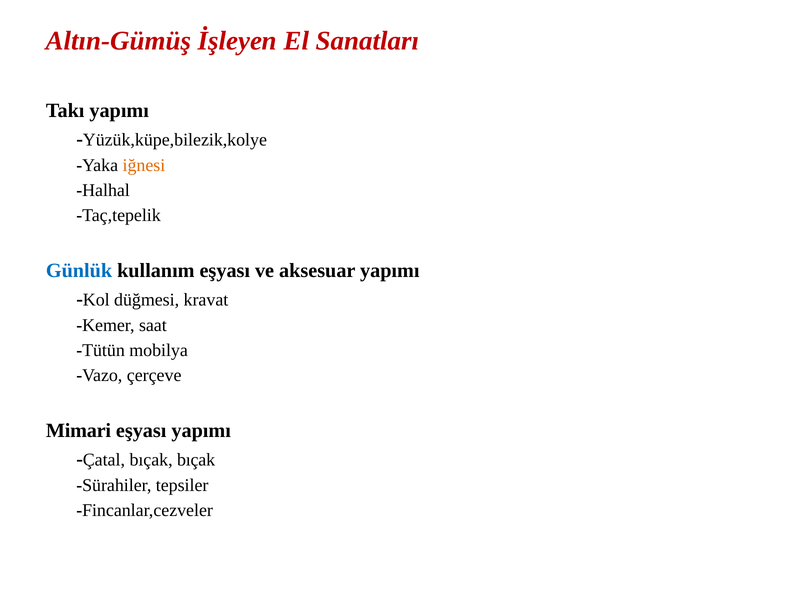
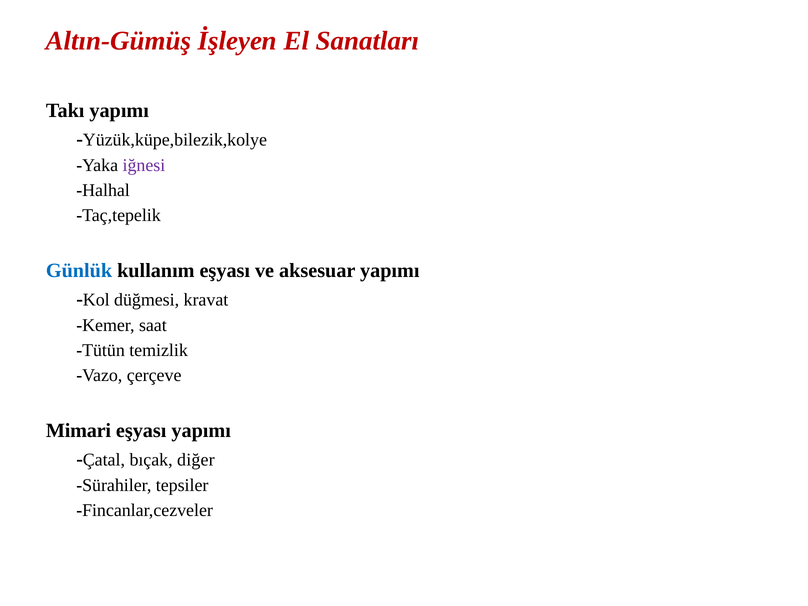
iğnesi colour: orange -> purple
mobilya: mobilya -> temizlik
bıçak bıçak: bıçak -> diğer
